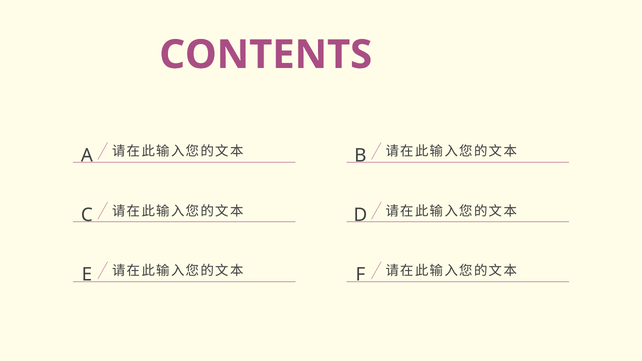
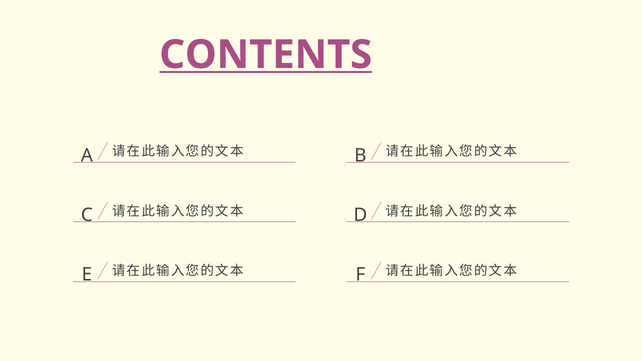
CONTENTS underline: none -> present
